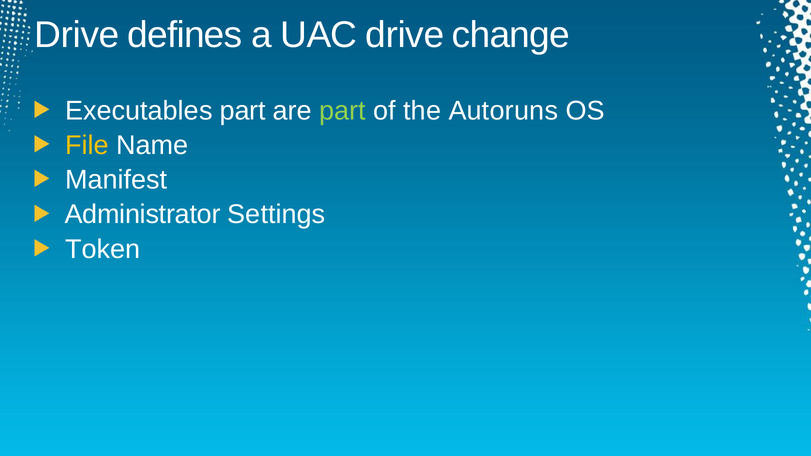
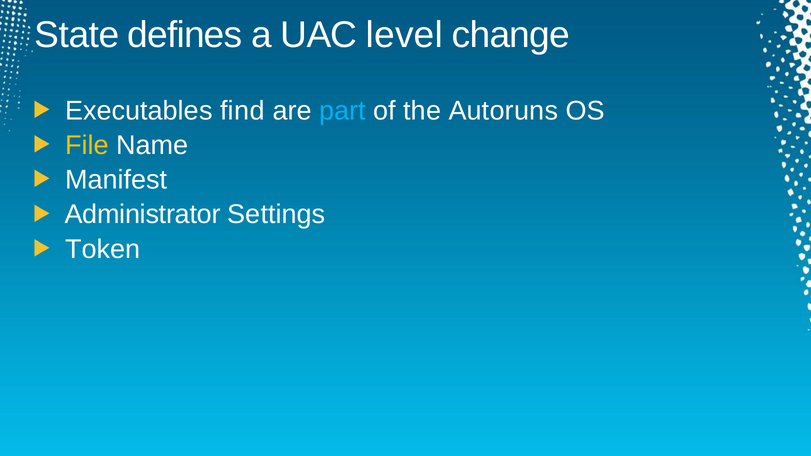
Drive at (77, 35): Drive -> State
UAC drive: drive -> level
Executables part: part -> find
part at (343, 111) colour: light green -> light blue
